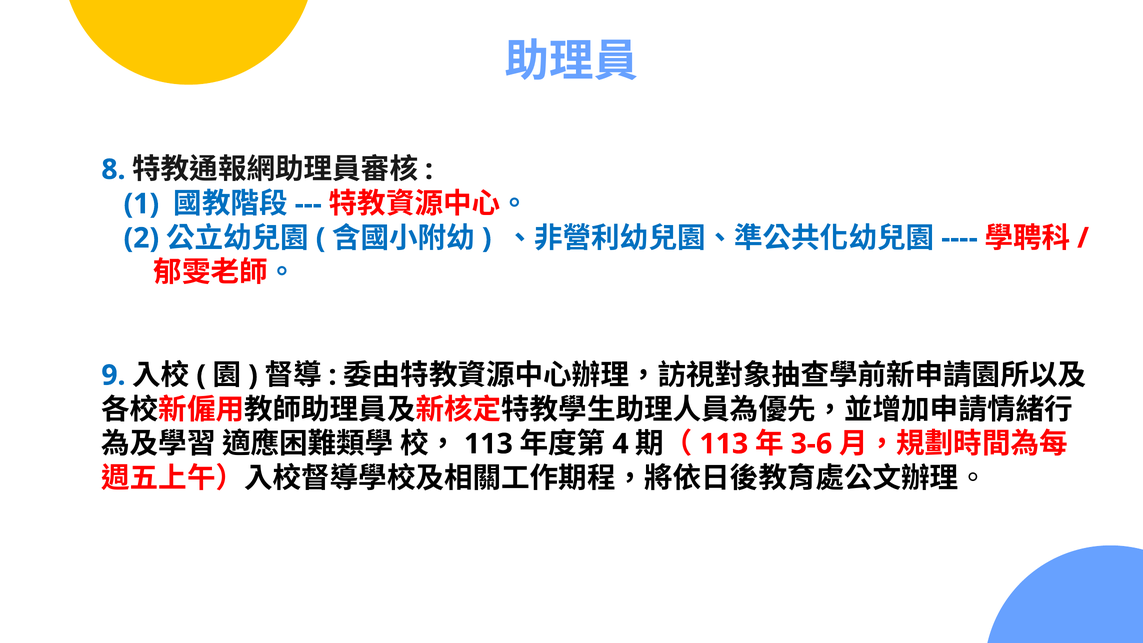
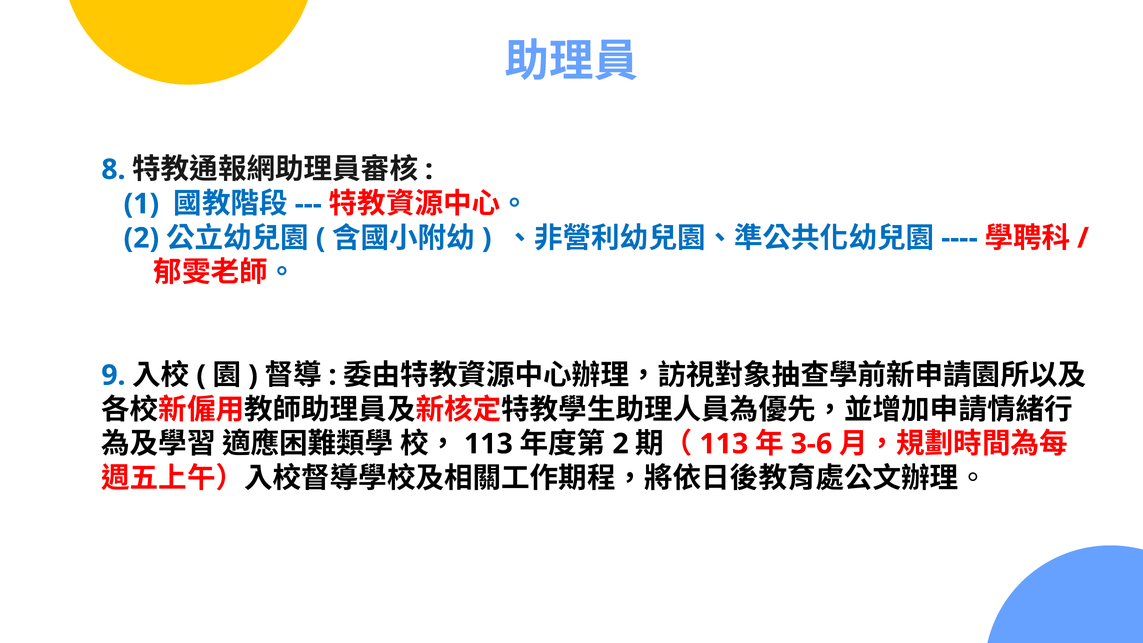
4 at (621, 444): 4 -> 2
